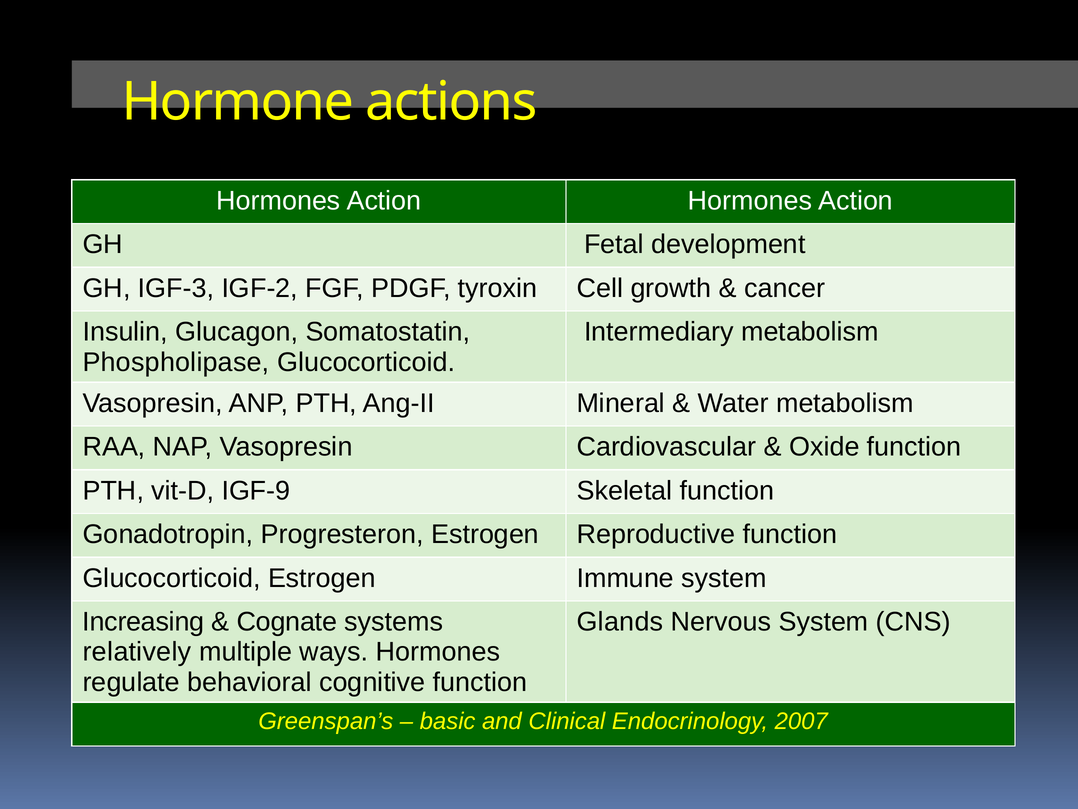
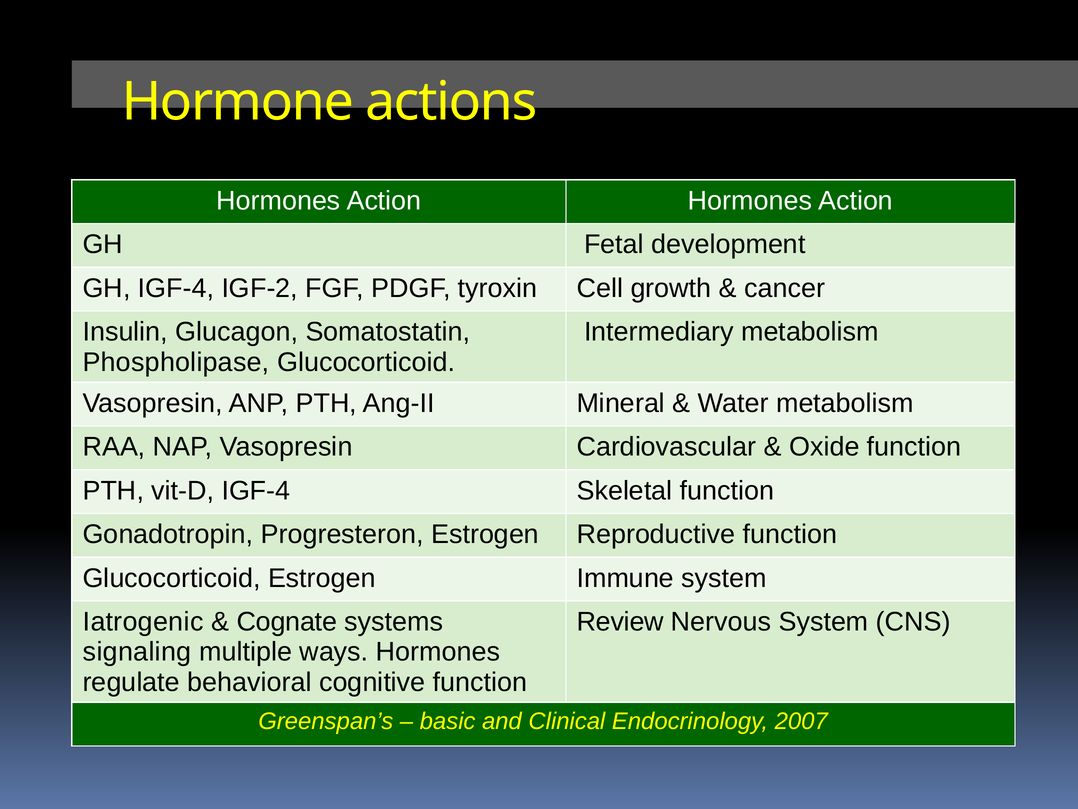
GH IGF-3: IGF-3 -> IGF-4
vit-D IGF-9: IGF-9 -> IGF-4
Increasing: Increasing -> Iatrogenic
Glands: Glands -> Review
relatively: relatively -> signaling
